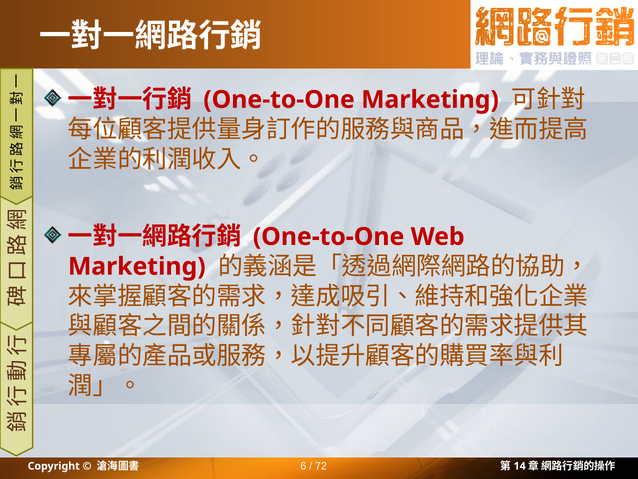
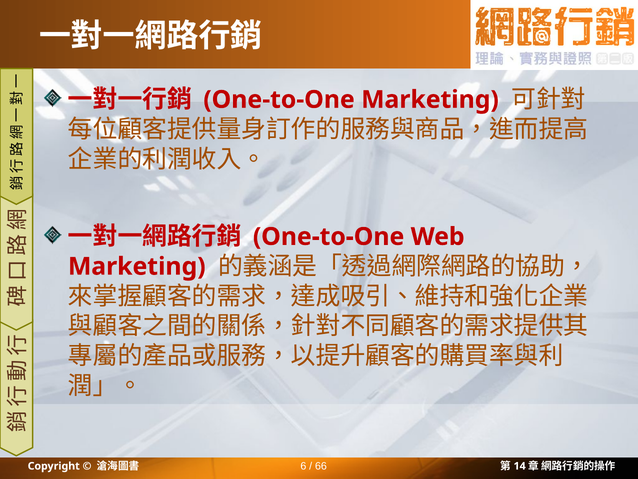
72: 72 -> 66
